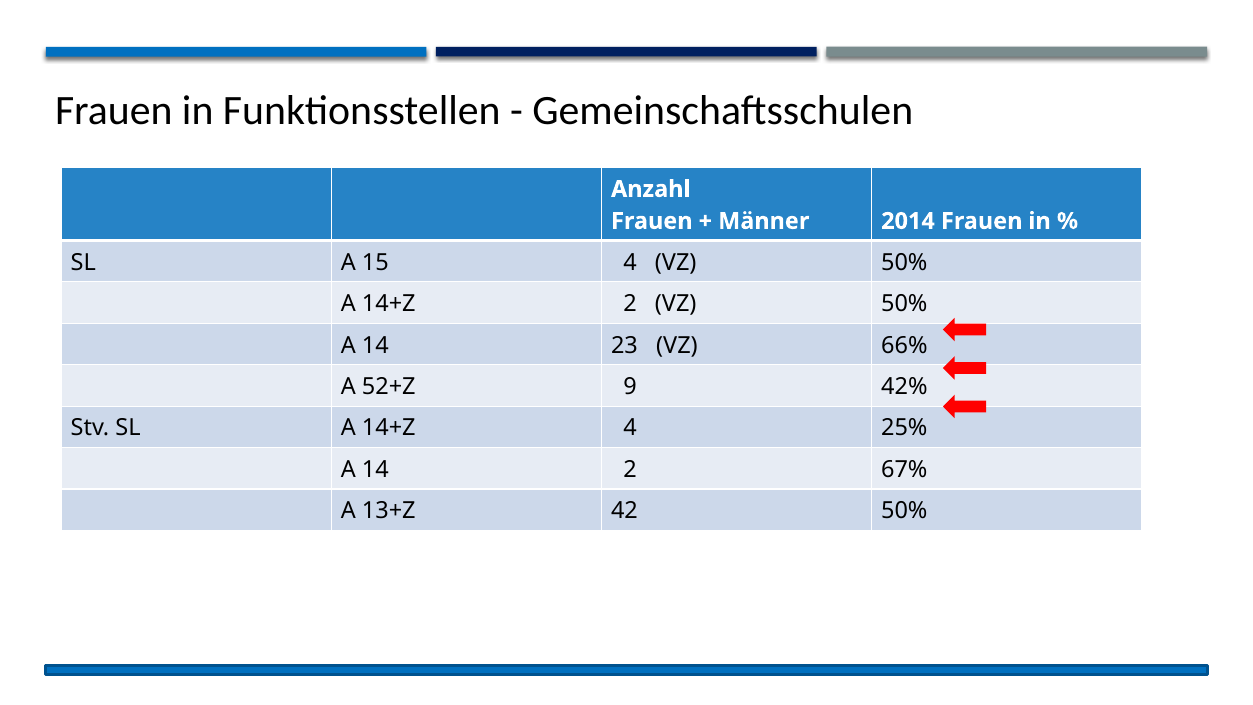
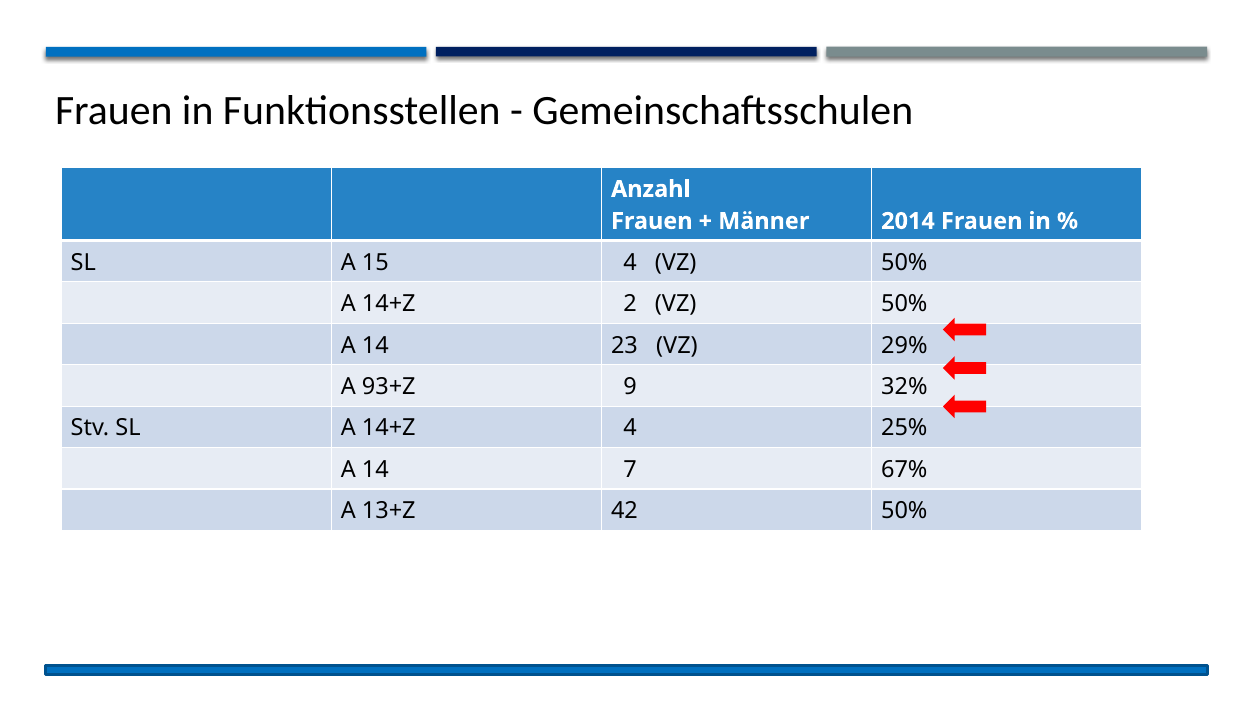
66%: 66% -> 29%
52+Z: 52+Z -> 93+Z
42%: 42% -> 32%
14 2: 2 -> 7
